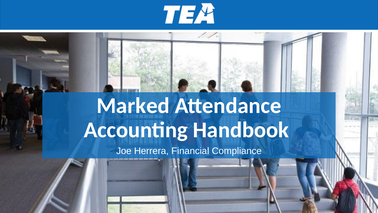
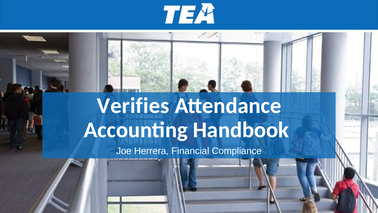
Marked: Marked -> Verifies
